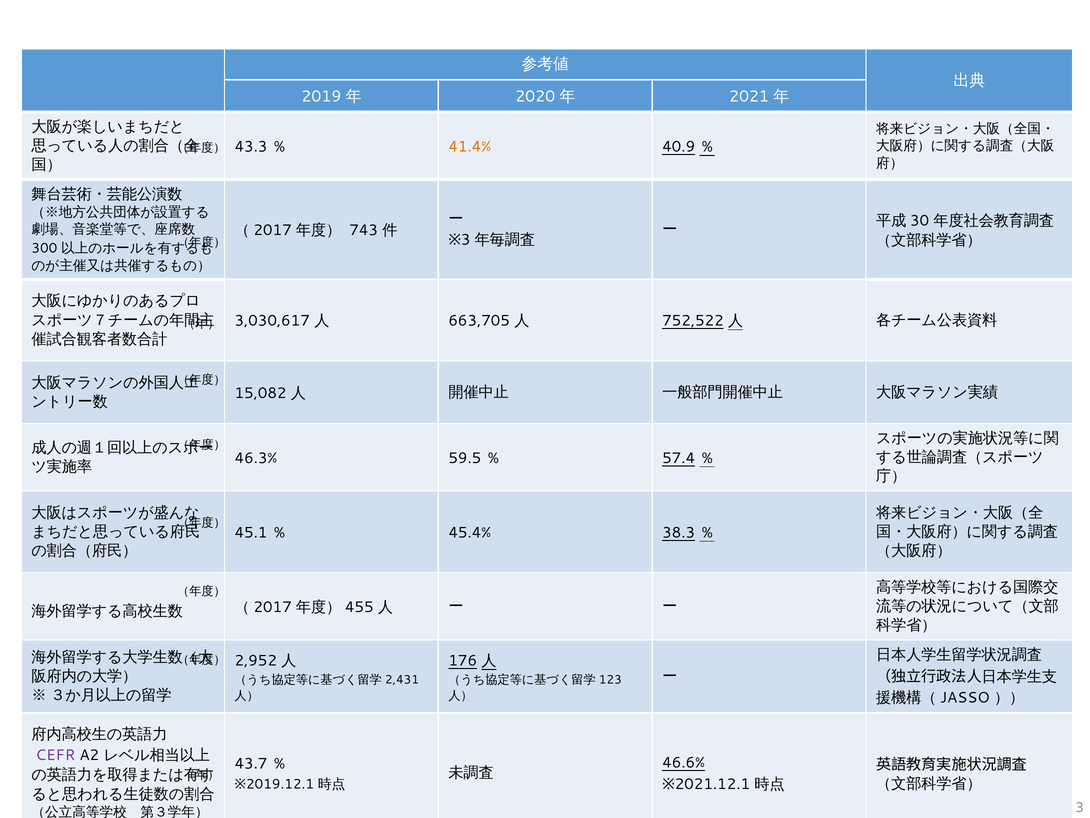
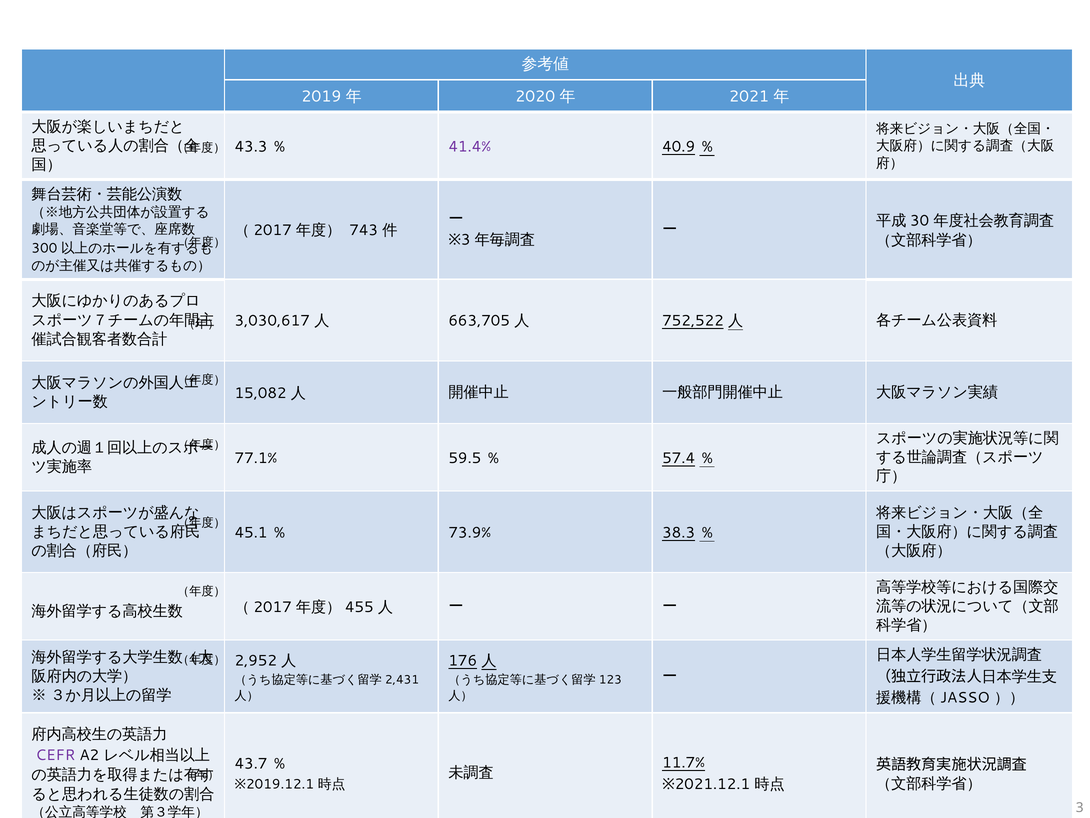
41.4% colour: orange -> purple
46.3%: 46.3% -> 77.1%
45.4%: 45.4% -> 73.9%
46.6%: 46.6% -> 11.7%
